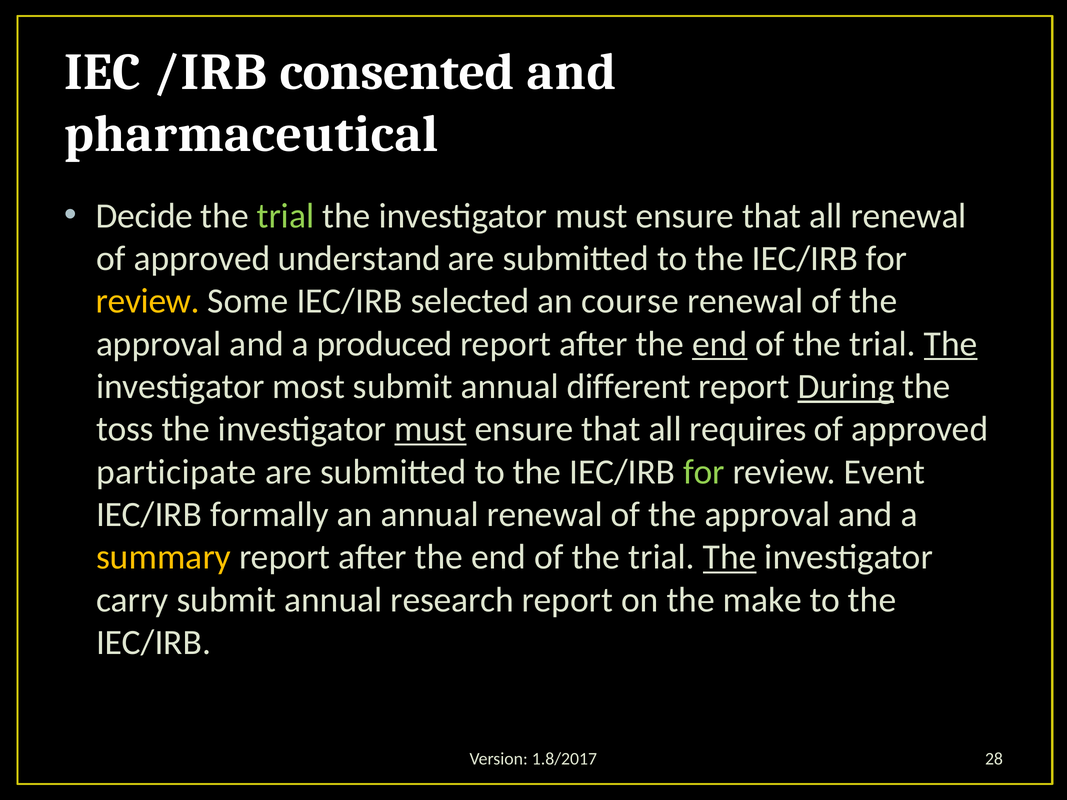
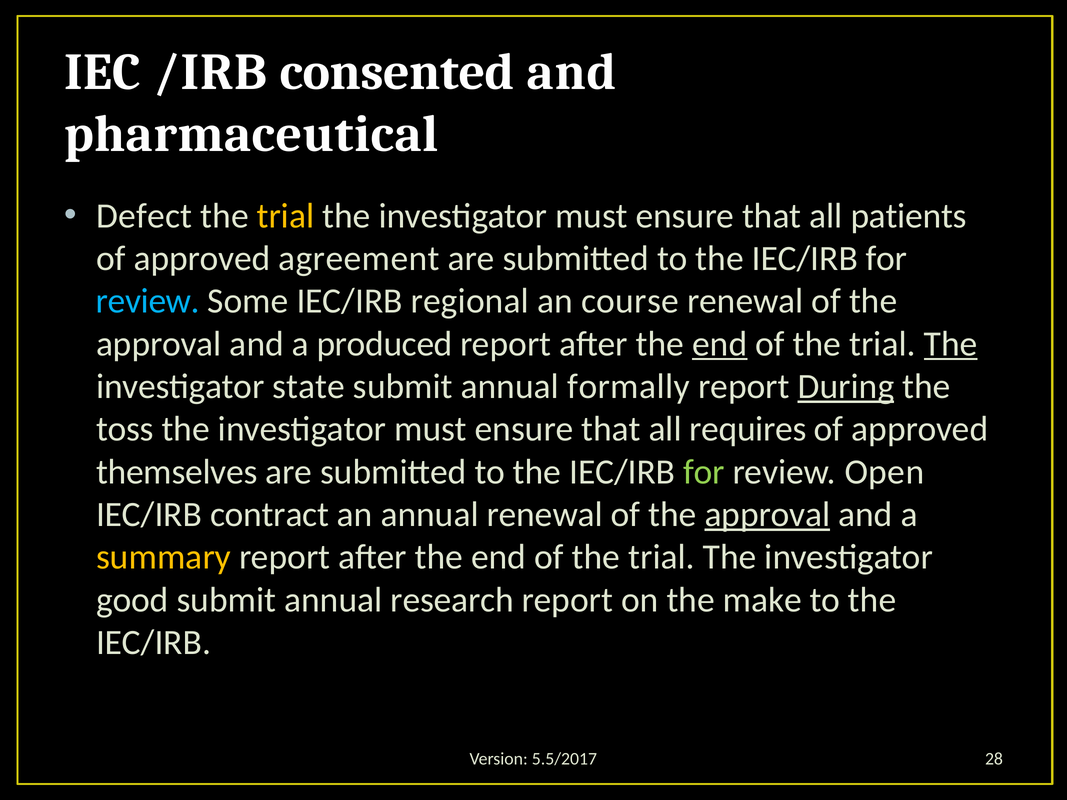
Decide: Decide -> Defect
trial at (285, 216) colour: light green -> yellow
all renewal: renewal -> patients
understand: understand -> agreement
review at (148, 301) colour: yellow -> light blue
selected: selected -> regional
most: most -> state
different: different -> formally
must at (431, 429) underline: present -> none
participate: participate -> themselves
Event: Event -> Open
formally: formally -> contract
approval at (767, 515) underline: none -> present
The at (730, 557) underline: present -> none
carry: carry -> good
1.8/2017: 1.8/2017 -> 5.5/2017
